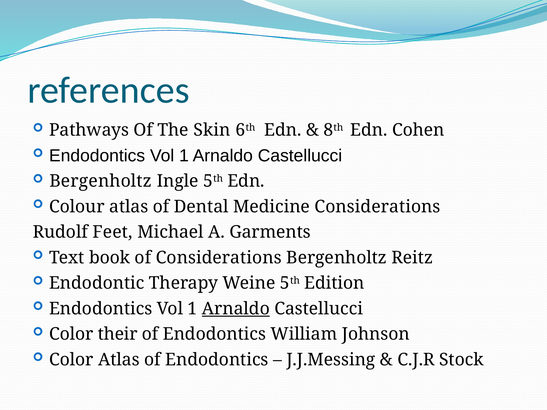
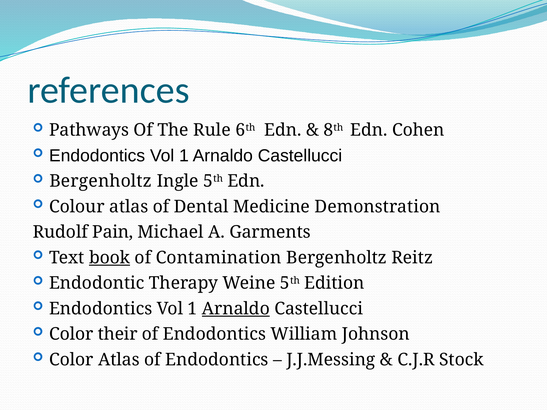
Skin: Skin -> Rule
Medicine Considerations: Considerations -> Demonstration
Feet: Feet -> Pain
book underline: none -> present
of Considerations: Considerations -> Contamination
